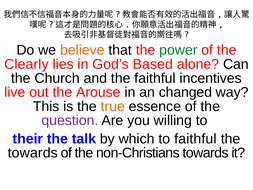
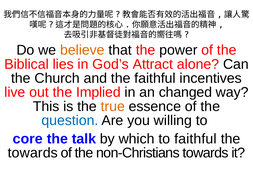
power colour: green -> black
Clearly: Clearly -> Biblical
Based: Based -> Attract
Arouse: Arouse -> Implied
question colour: purple -> blue
their: their -> core
